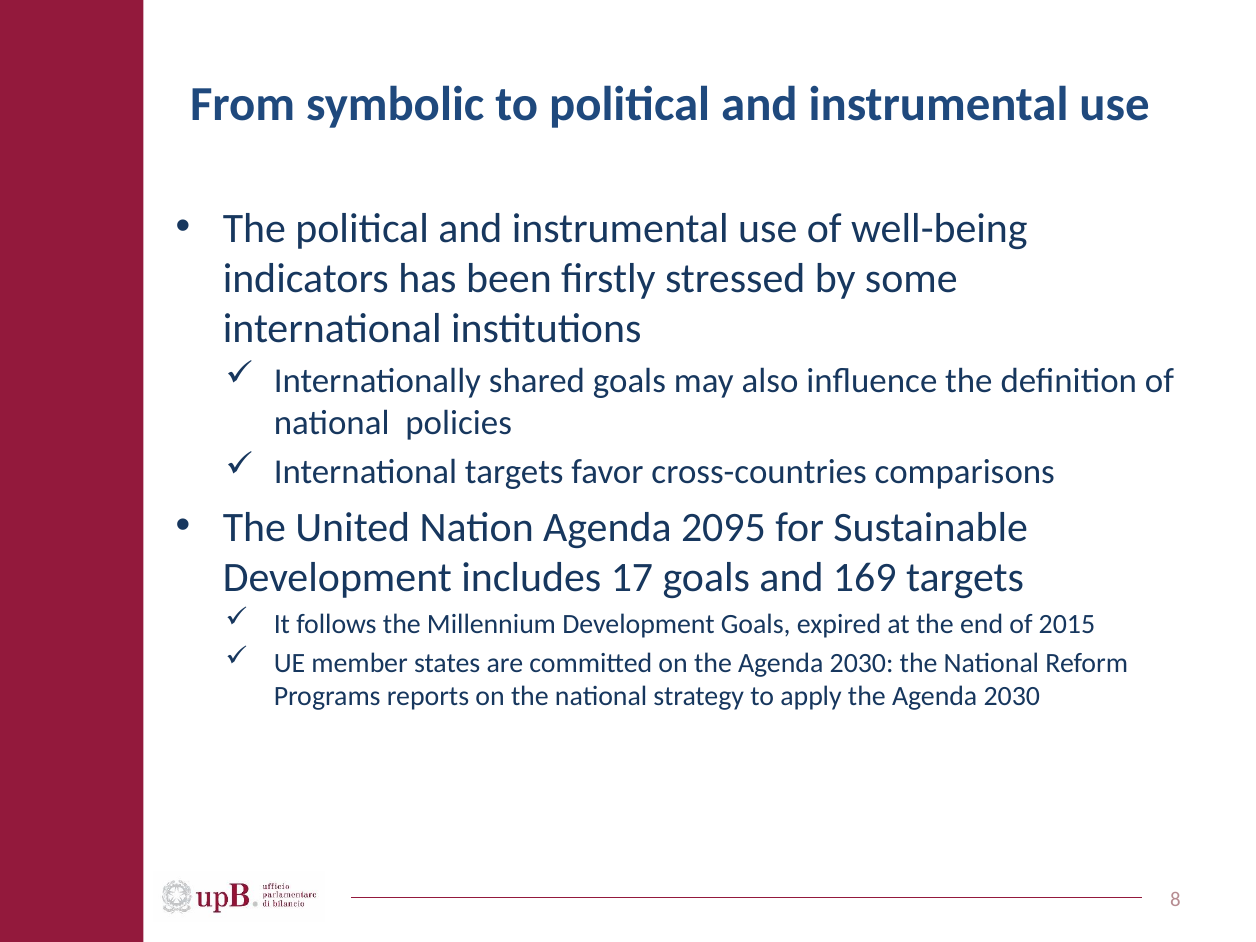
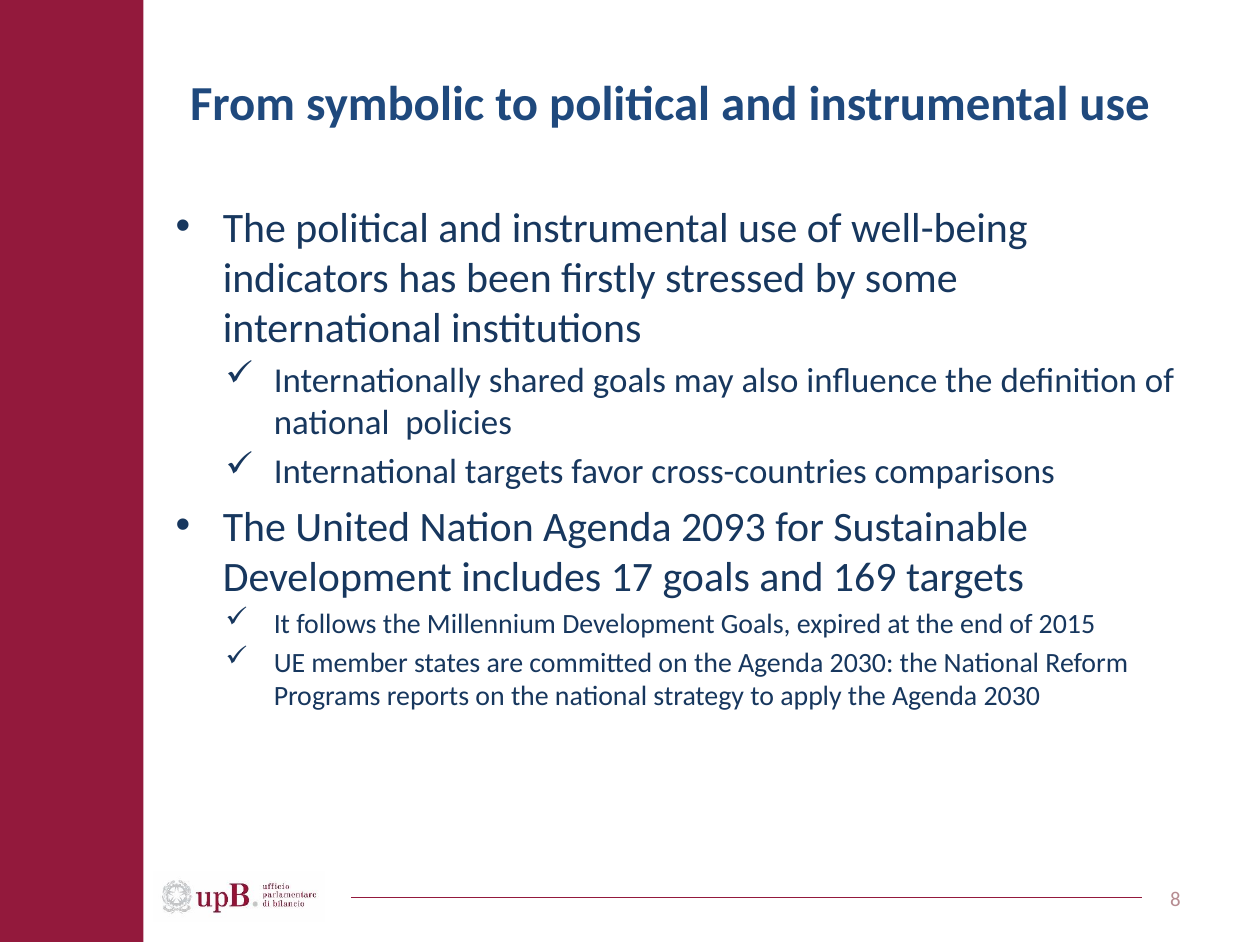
2095: 2095 -> 2093
